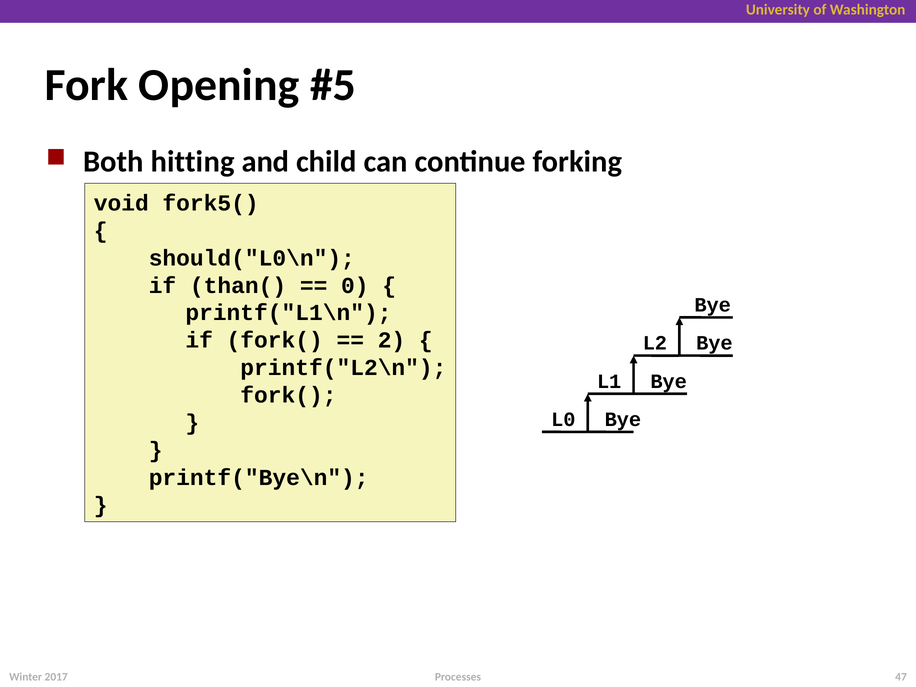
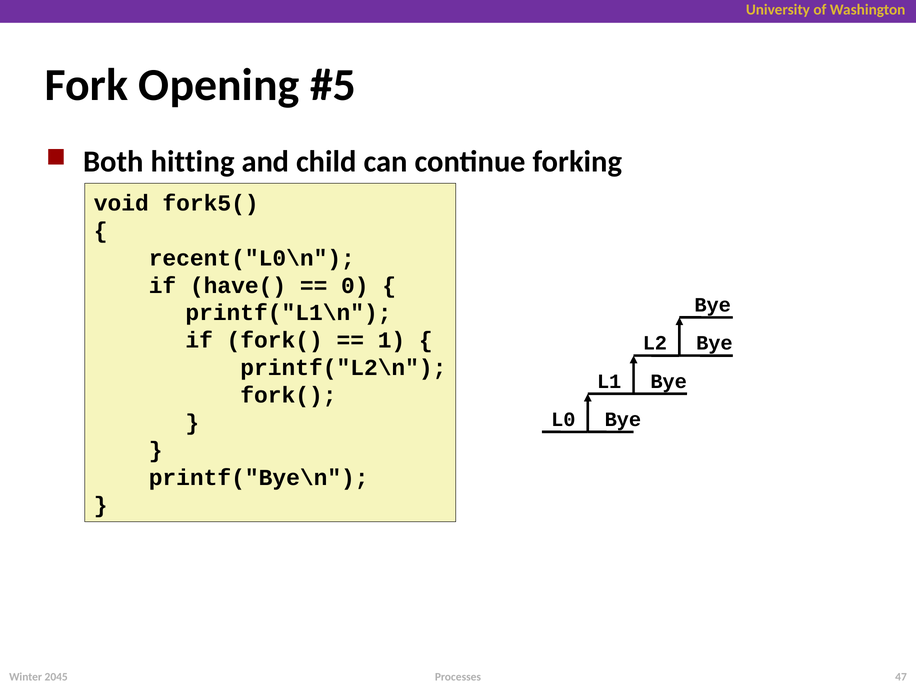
should("L0\n: should("L0\n -> recent("L0\n
than(: than( -> have(
2: 2 -> 1
2017: 2017 -> 2045
